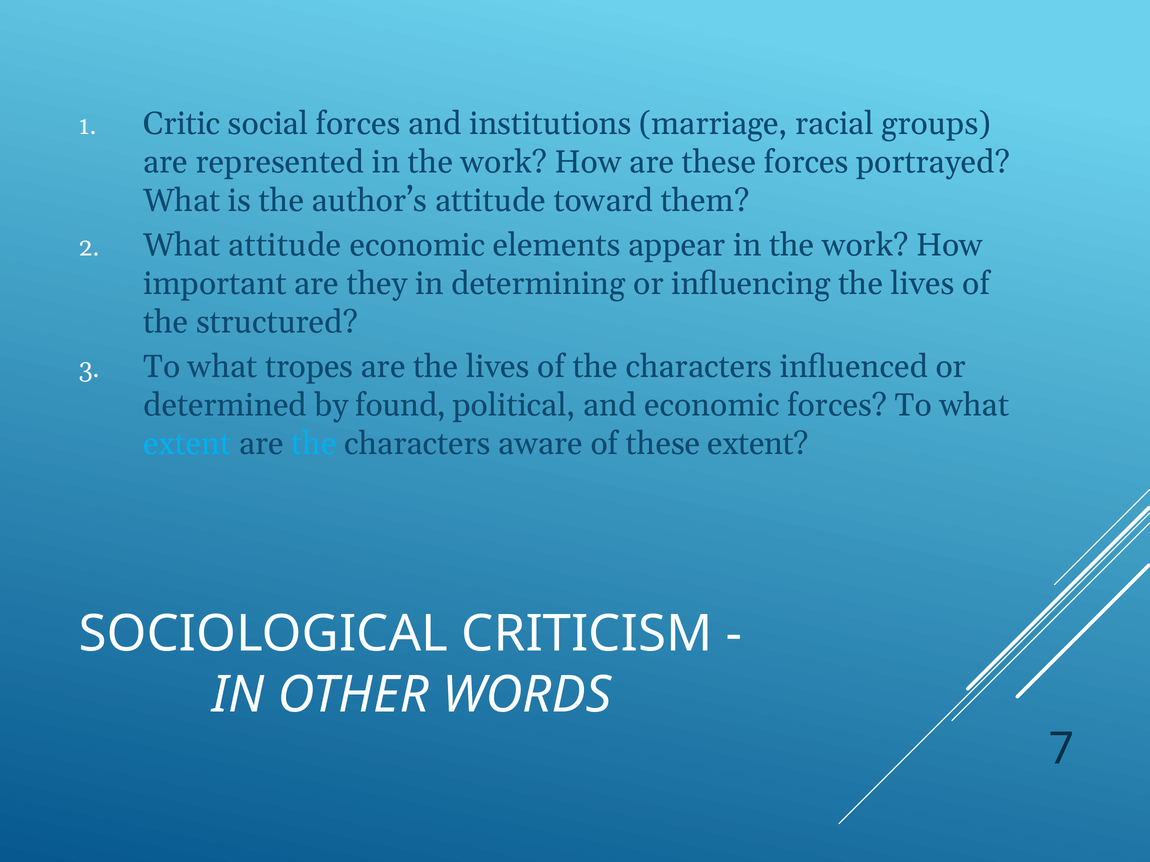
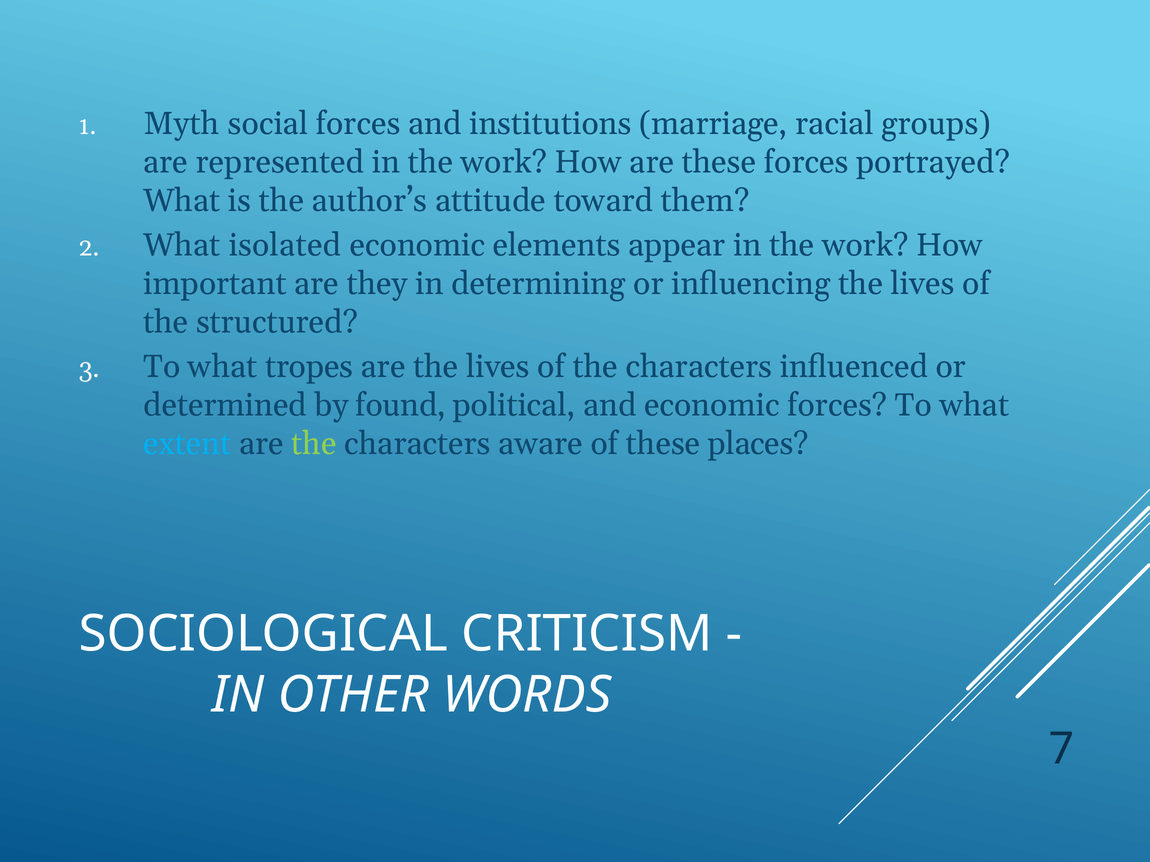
Critic: Critic -> Myth
What attitude: attitude -> isolated
the at (314, 444) colour: light blue -> light green
these extent: extent -> places
